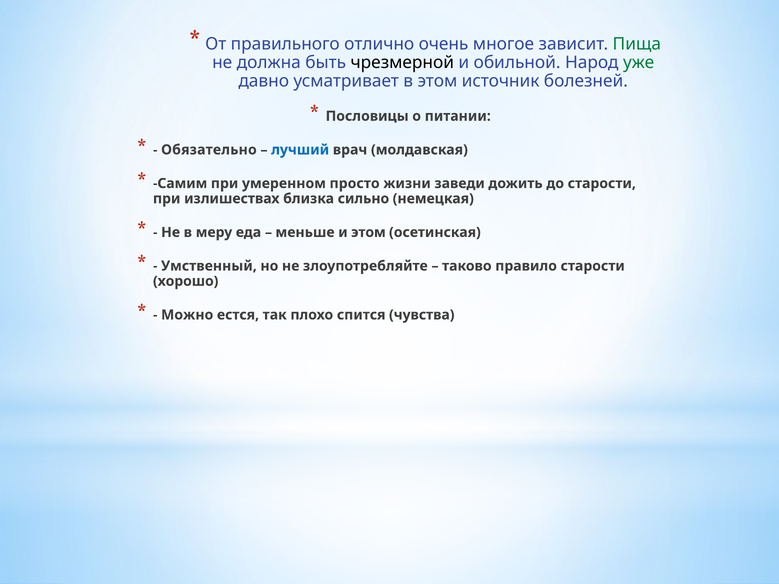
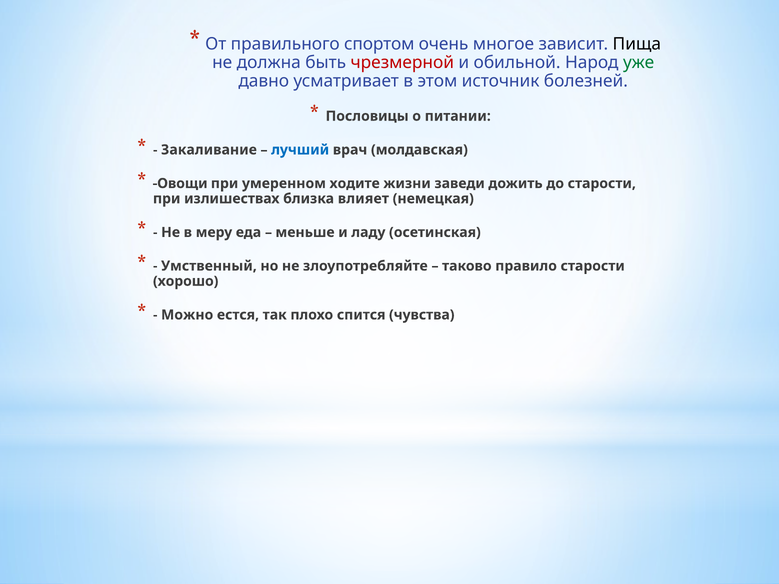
отлично: отлично -> спортом
Пища colour: green -> black
чрезмерной colour: black -> red
Обязательно: Обязательно -> Закаливание
Самим: Самим -> Овощи
просто: просто -> ходите
сильно: сильно -> влияет
и этом: этом -> ладу
